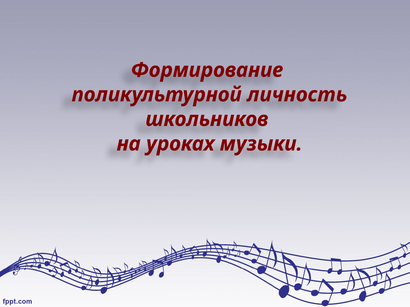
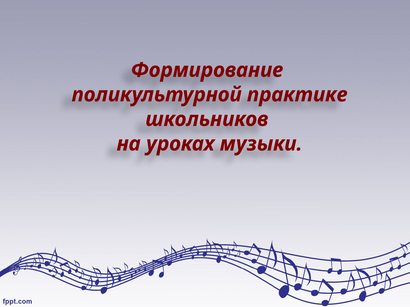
личность: личность -> практике
